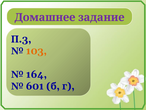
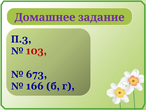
103 colour: orange -> red
164: 164 -> 673
601: 601 -> 166
